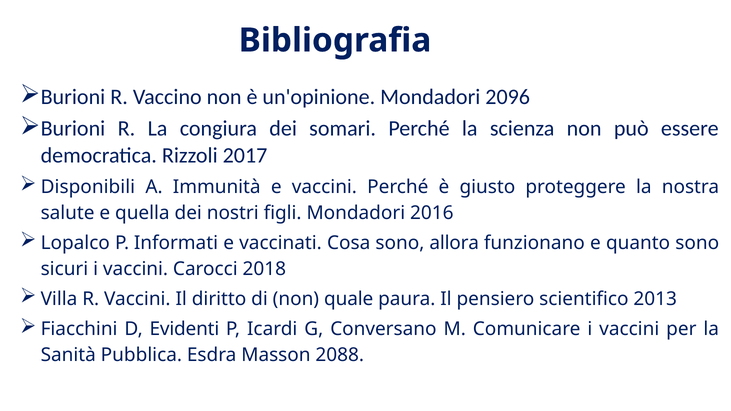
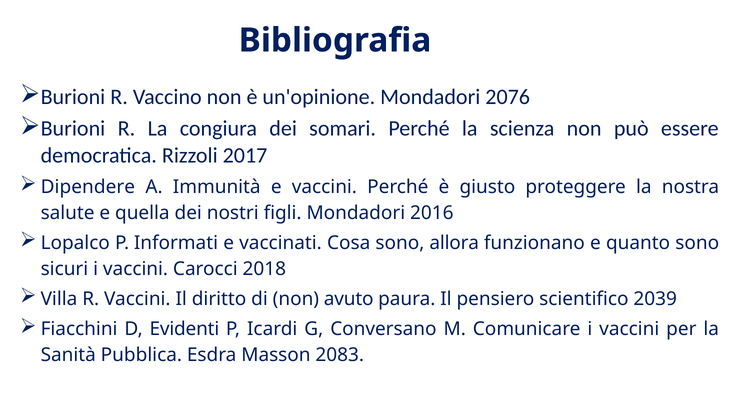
2096: 2096 -> 2076
Disponibili: Disponibili -> Dipendere
quale: quale -> avuto
2013: 2013 -> 2039
2088: 2088 -> 2083
